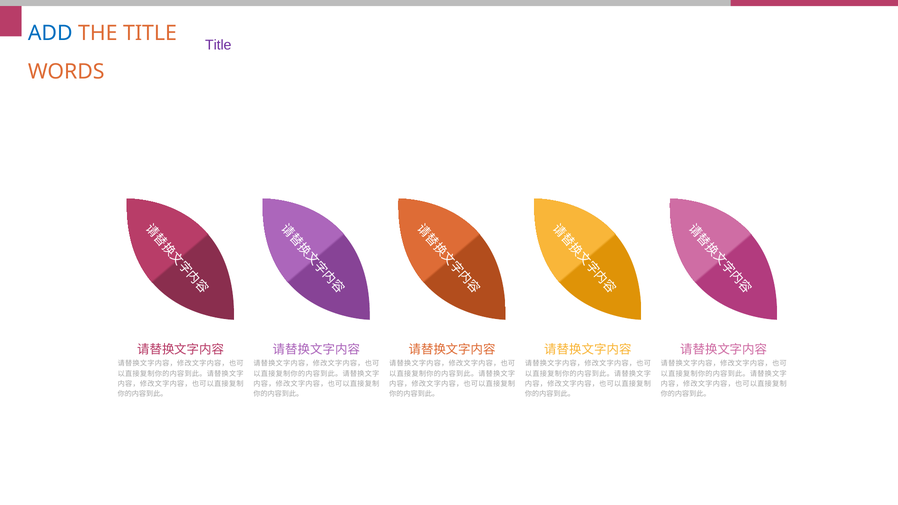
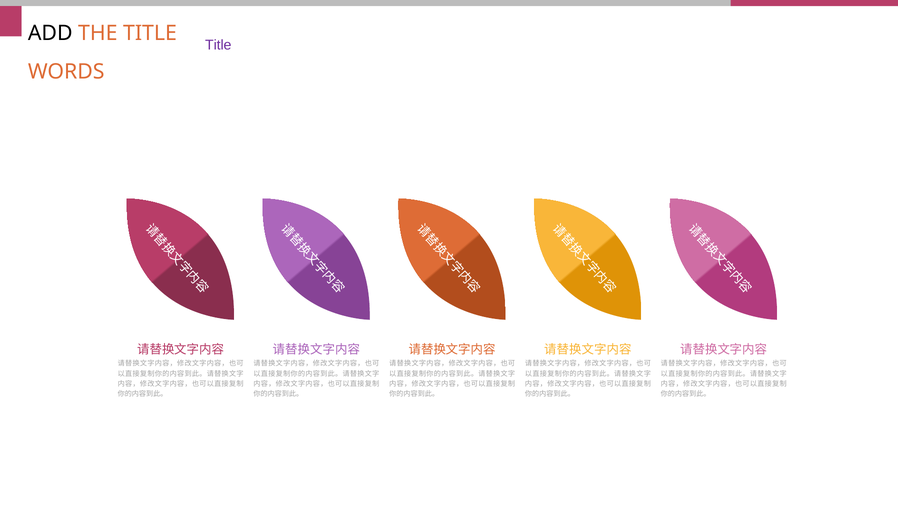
ADD at (50, 33) colour: blue -> black
